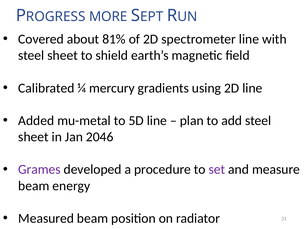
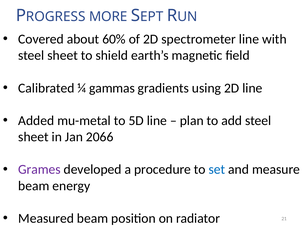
81%: 81% -> 60%
mercury: mercury -> gammas
2046: 2046 -> 2066
set colour: purple -> blue
